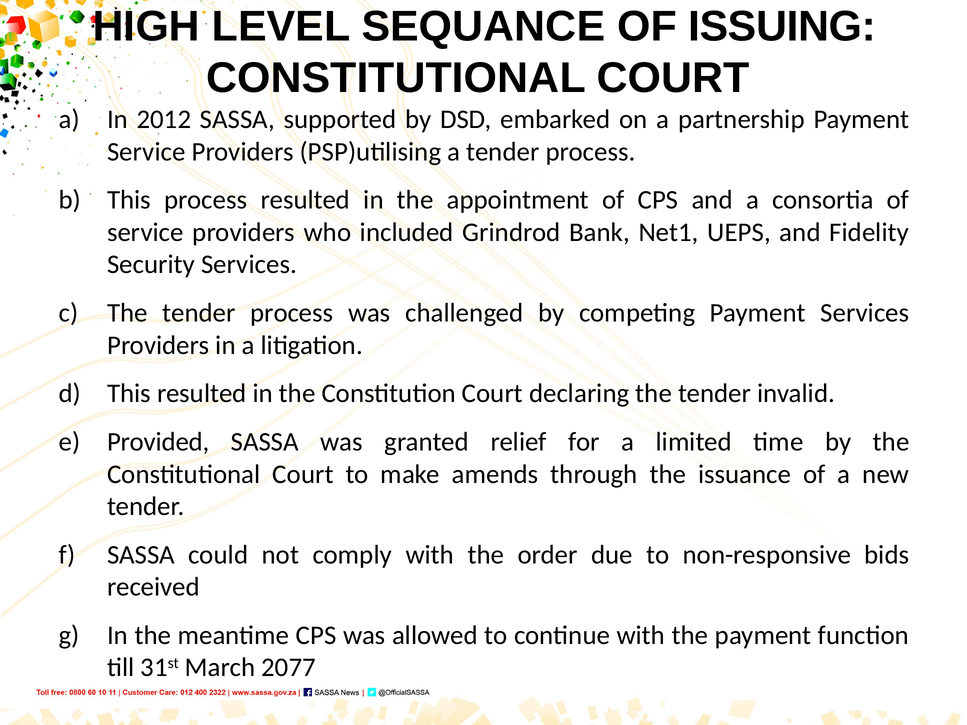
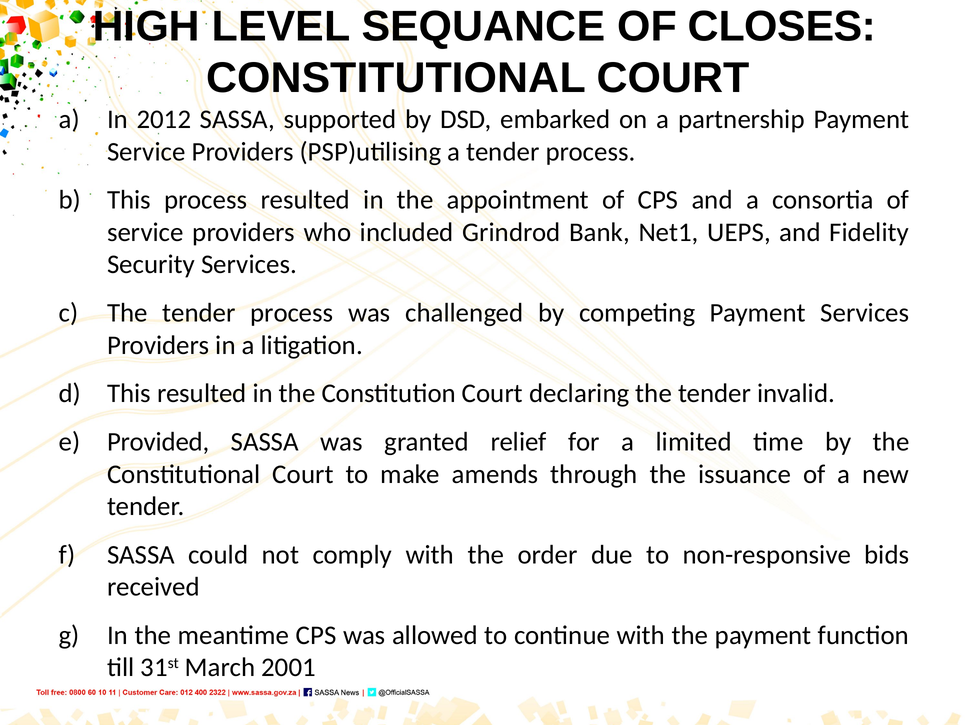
ISSUING: ISSUING -> CLOSES
2077: 2077 -> 2001
